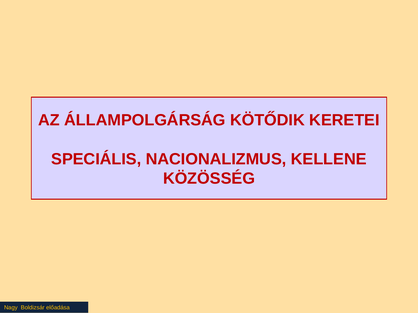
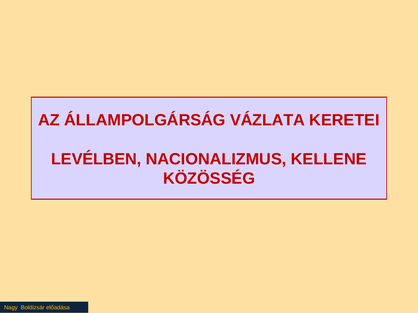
KÖTŐDIK: KÖTŐDIK -> VÁZLATA
SPECIÁLIS: SPECIÁLIS -> LEVÉLBEN
